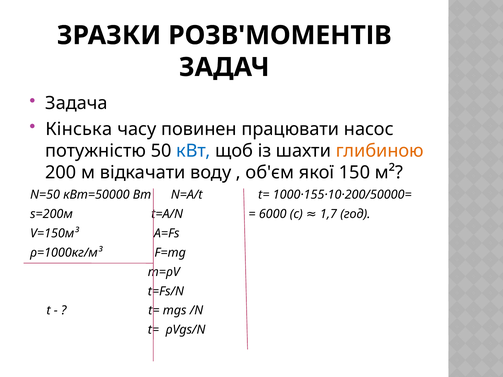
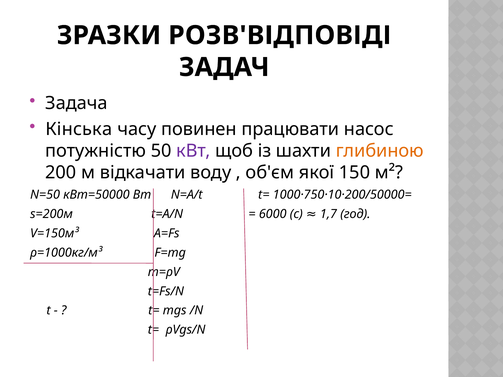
РОЗВ'МОМЕНТІВ: РОЗВ'МОМЕНТІВ -> РОЗВ'ВІДПОВІДІ
кВт colour: blue -> purple
1000·155·10·200/50000=: 1000·155·10·200/50000= -> 1000·750·10·200/50000=
